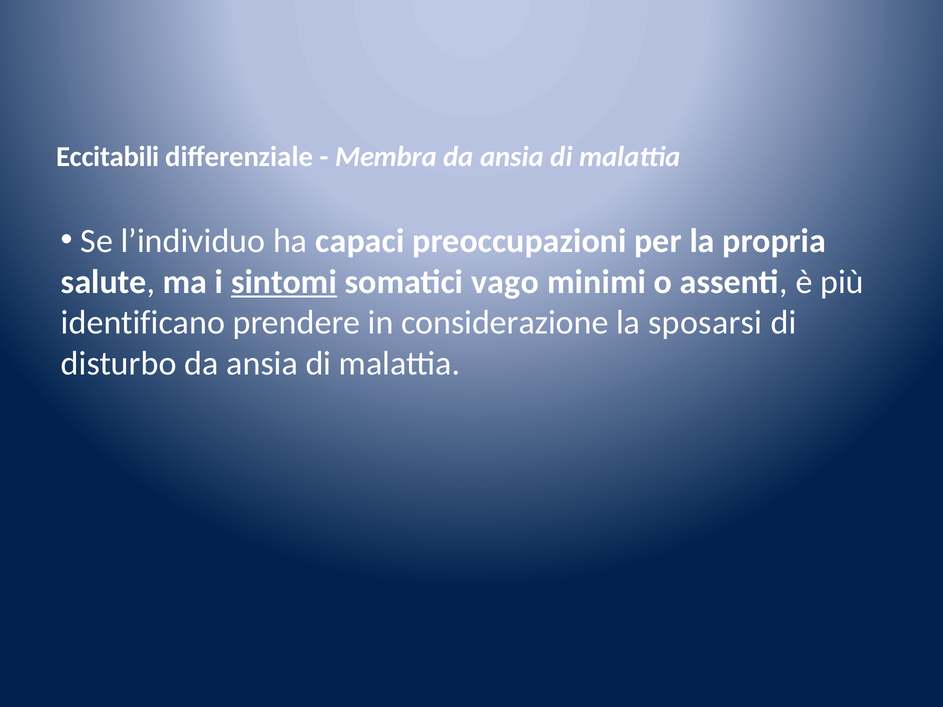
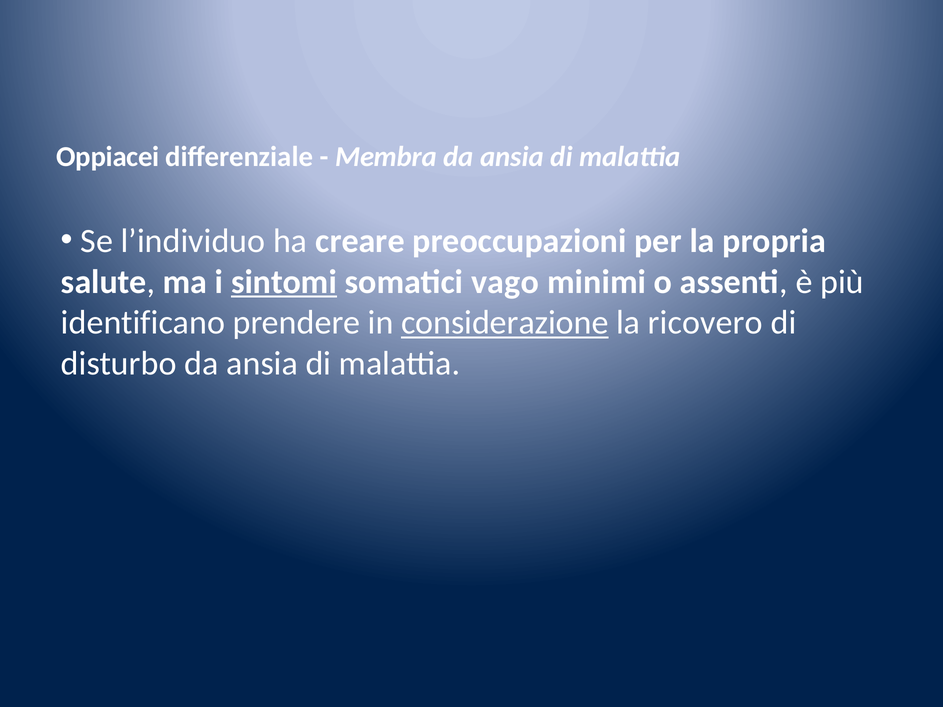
Eccitabili: Eccitabili -> Oppiacei
capaci: capaci -> creare
considerazione underline: none -> present
sposarsi: sposarsi -> ricovero
